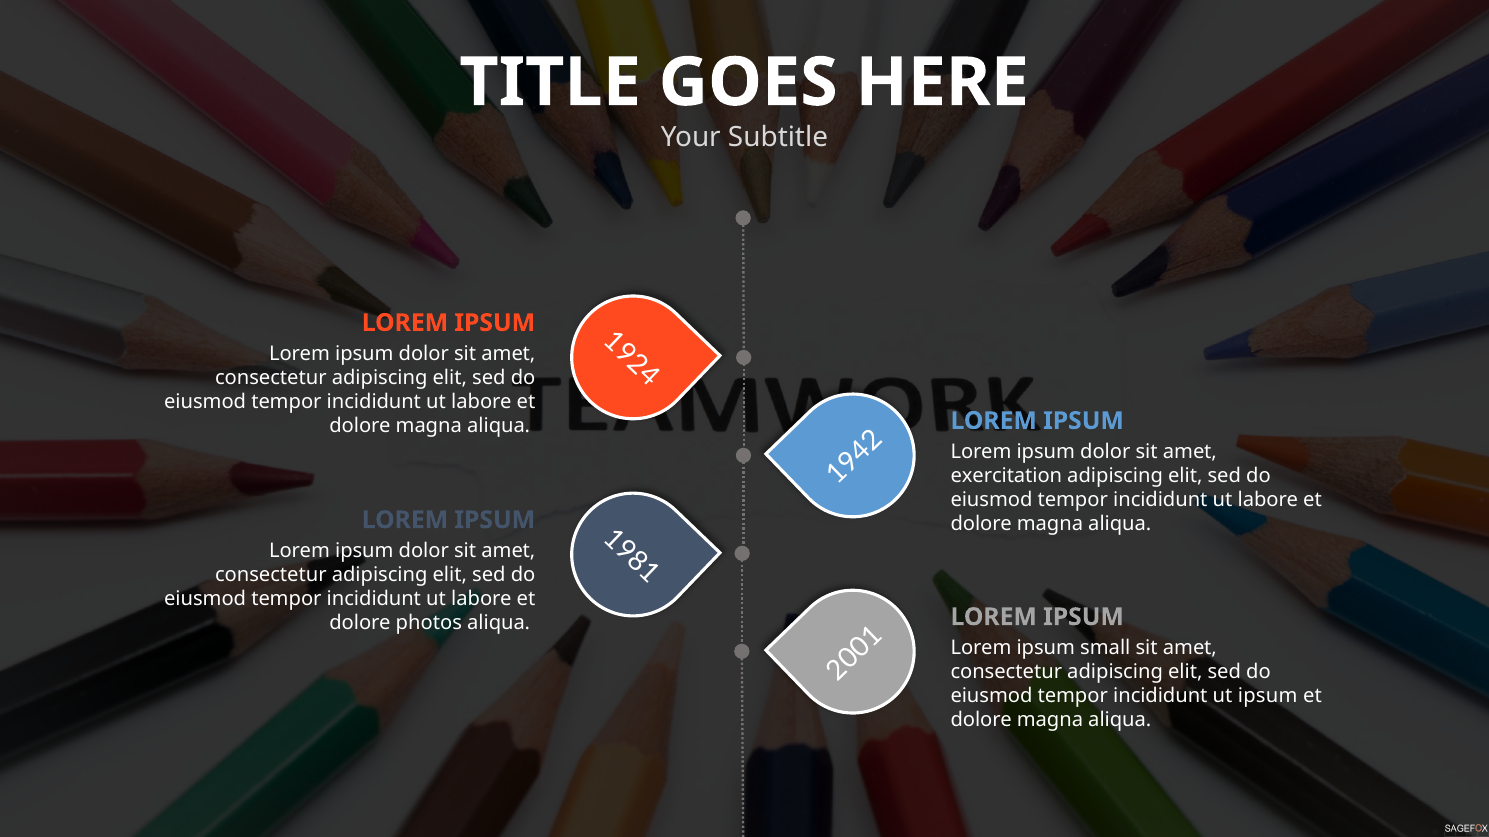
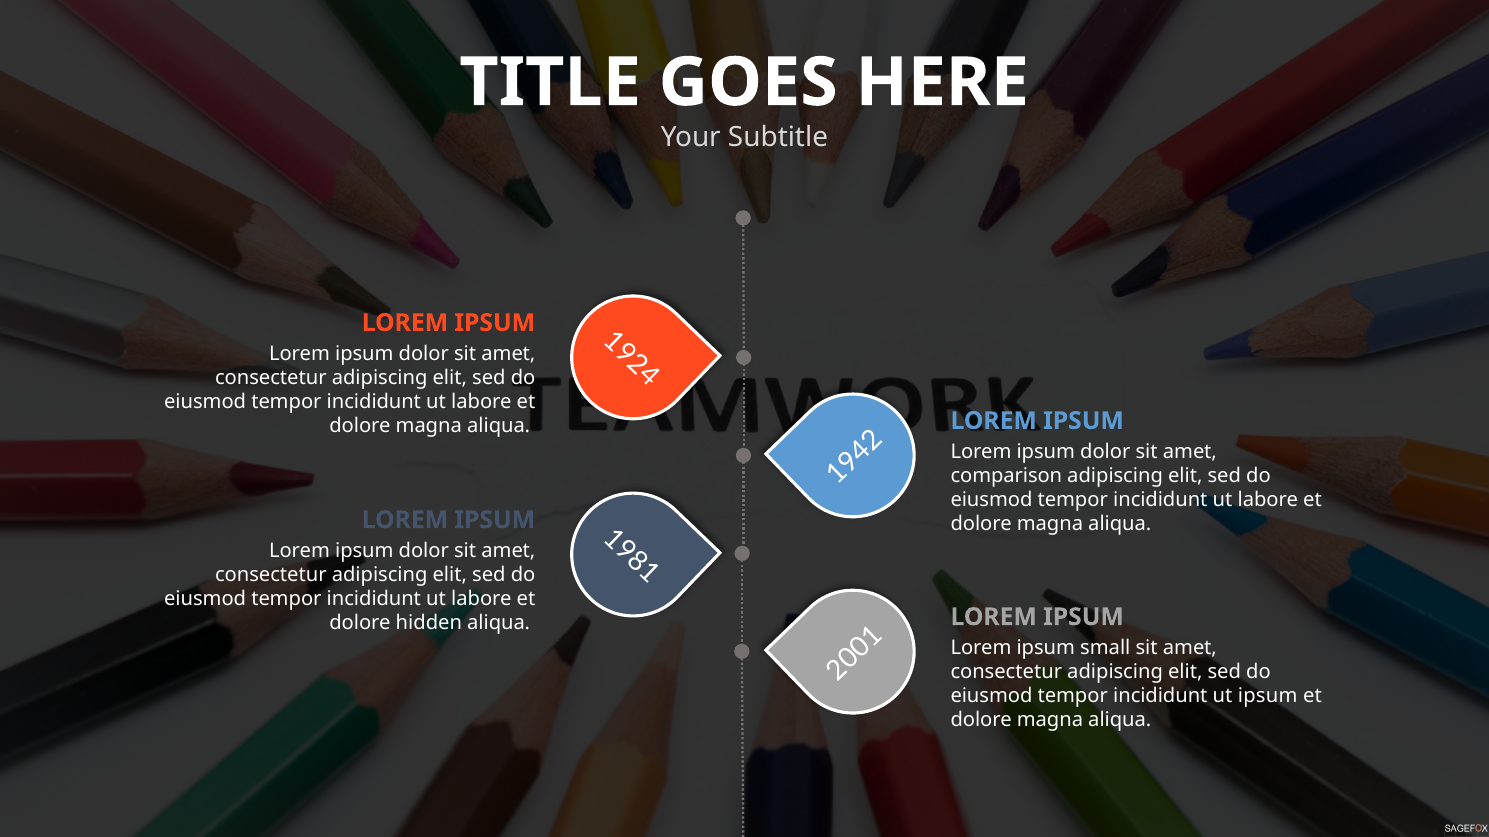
exercitation: exercitation -> comparison
photos: photos -> hidden
